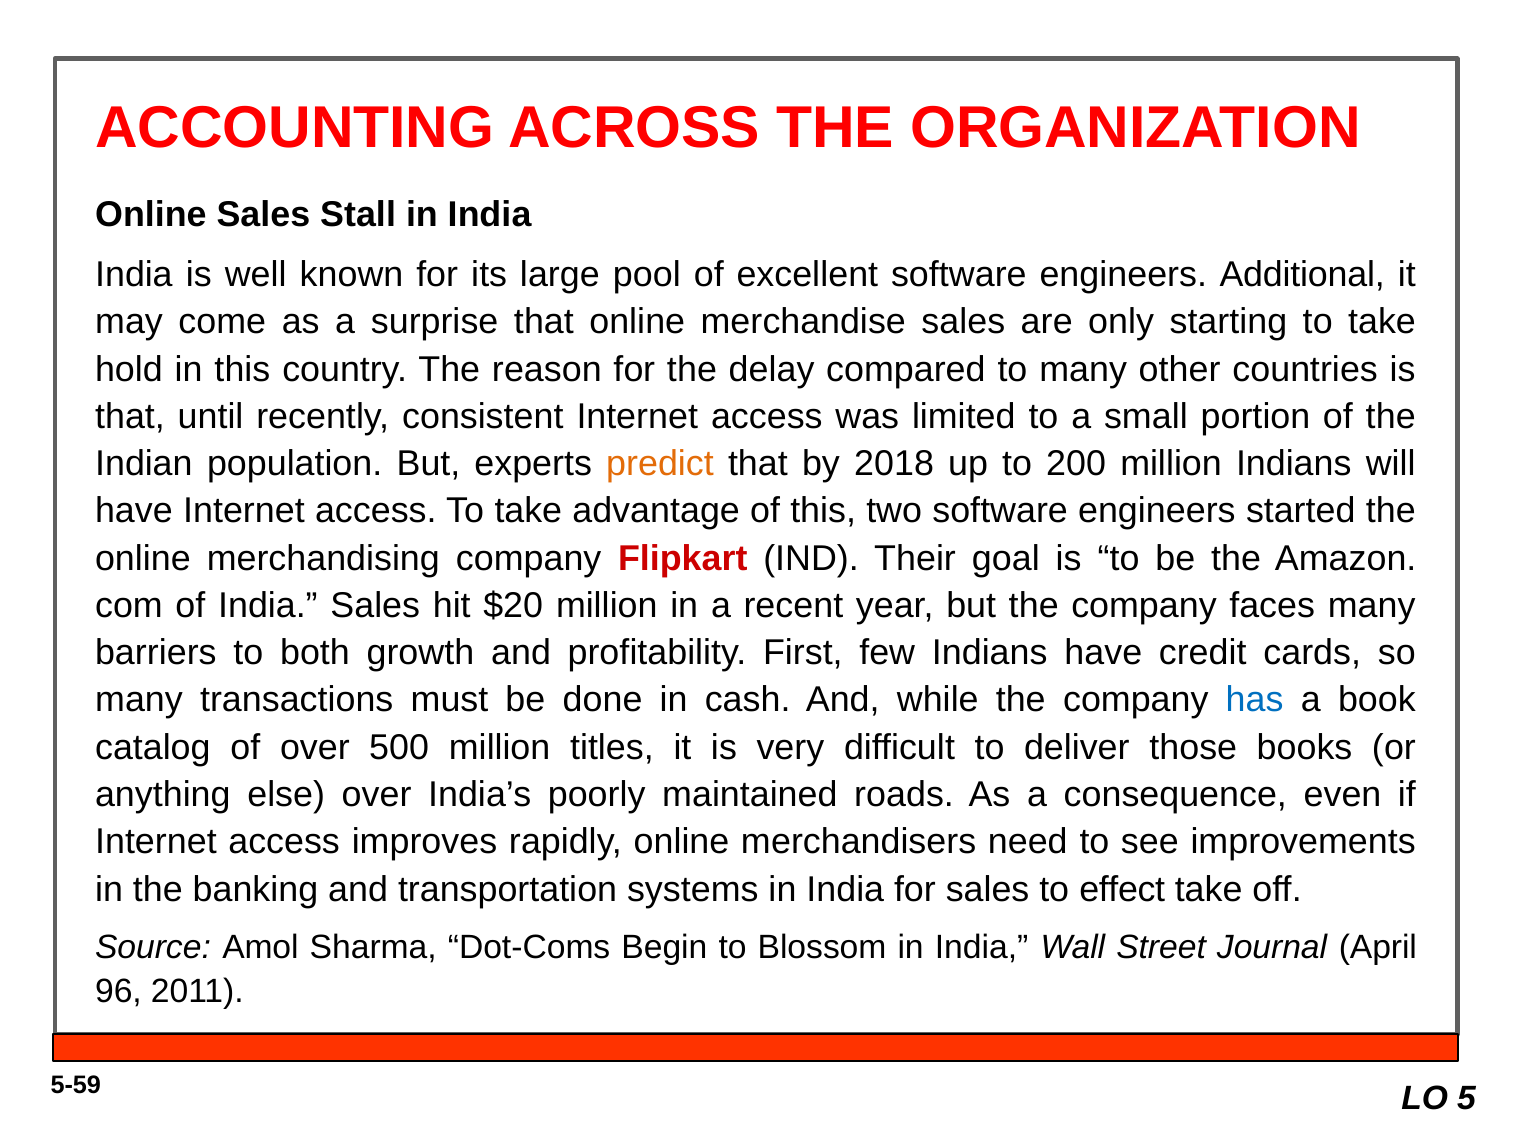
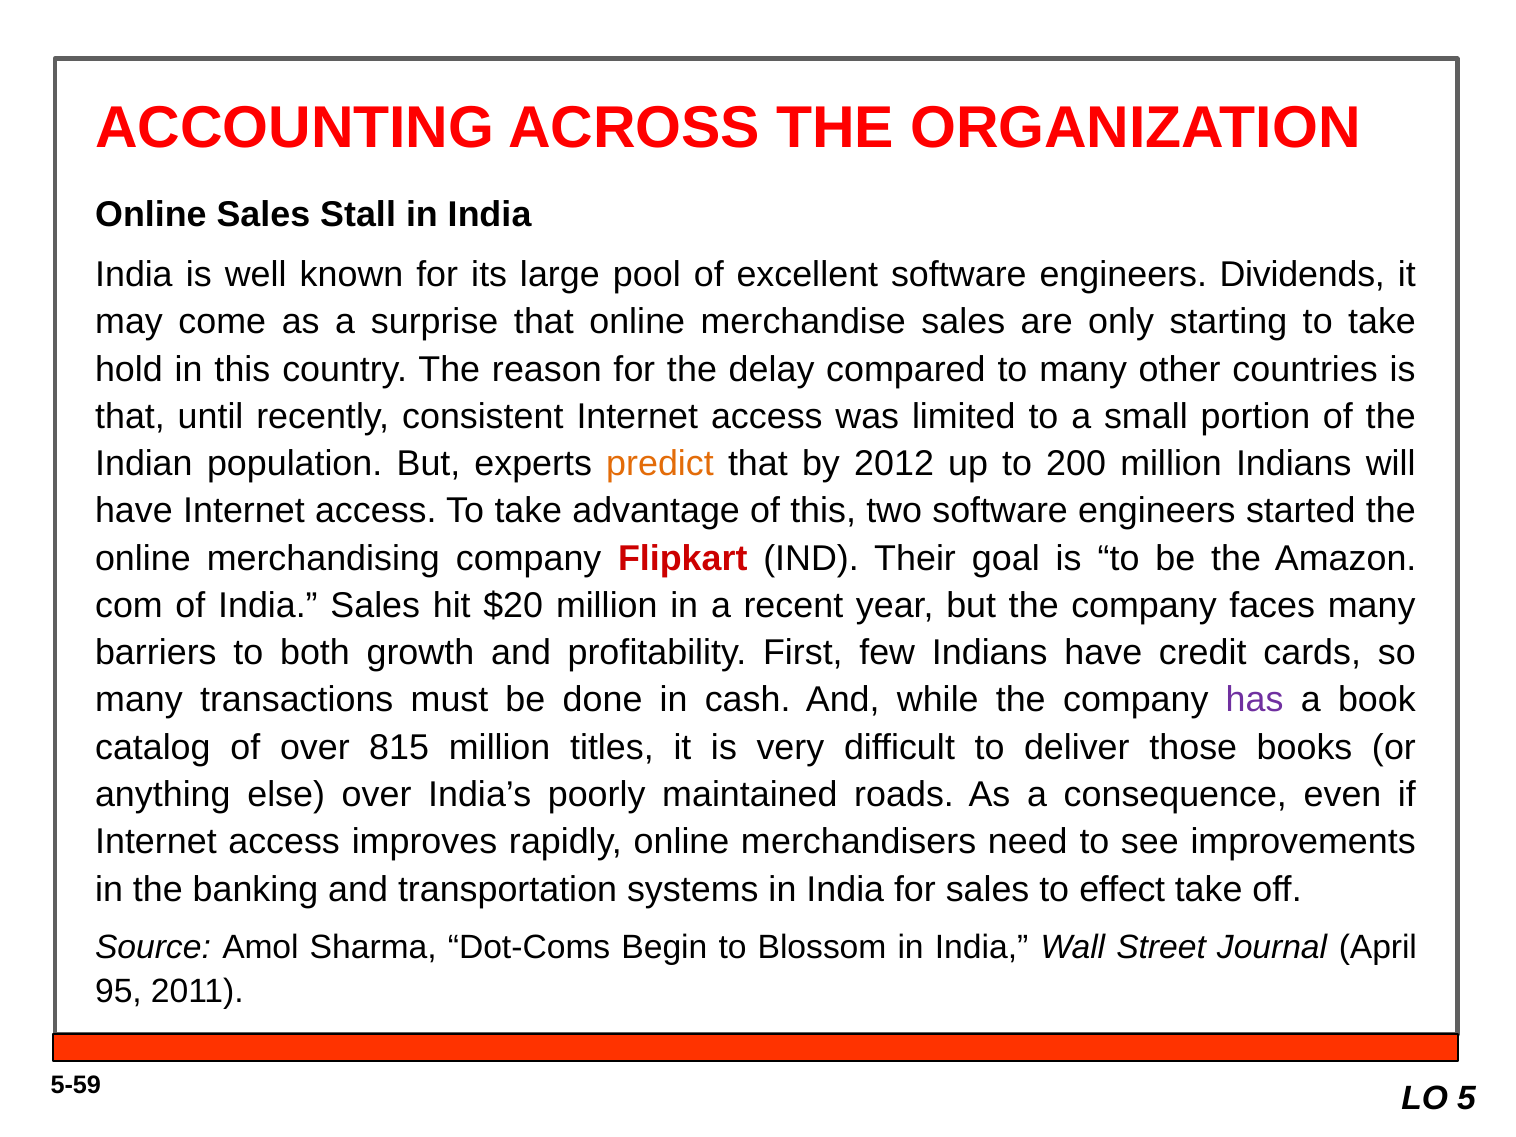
Additional: Additional -> Dividends
2018: 2018 -> 2012
has colour: blue -> purple
500: 500 -> 815
96: 96 -> 95
